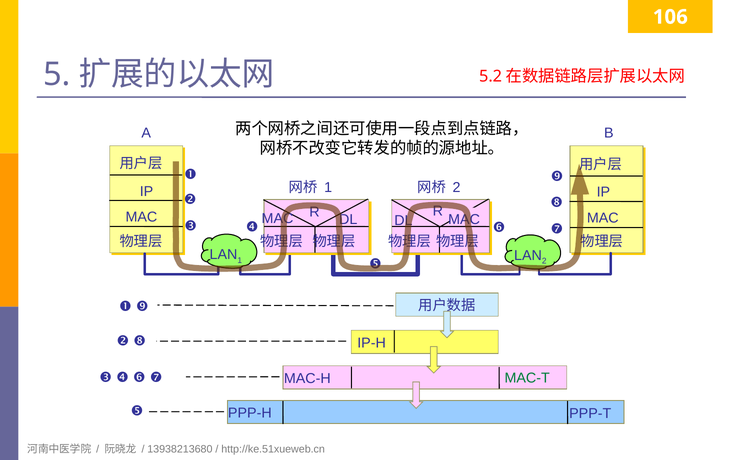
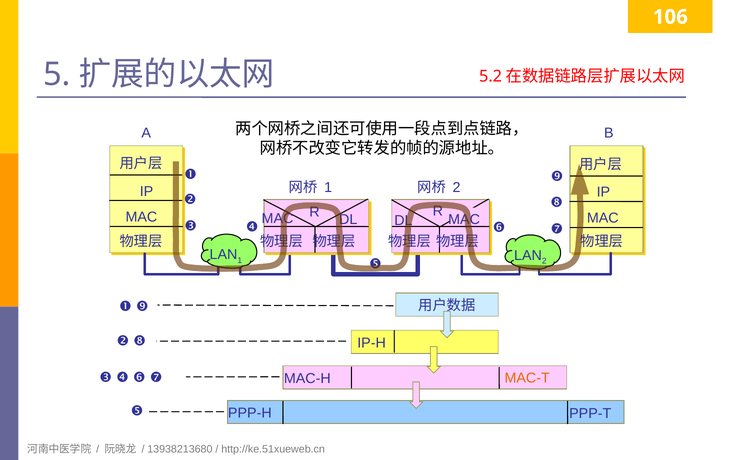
MAC-T colour: green -> orange
